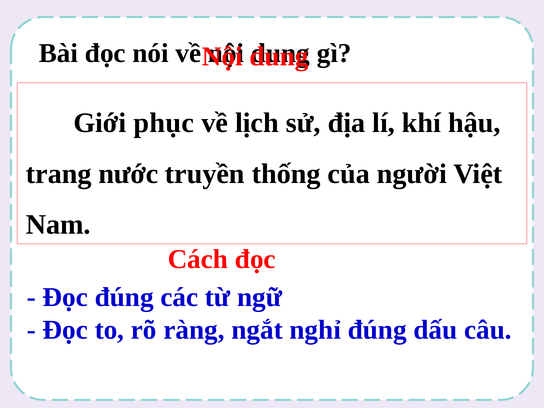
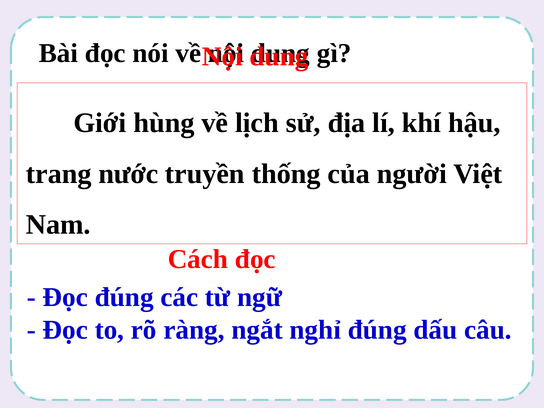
phục: phục -> hùng
